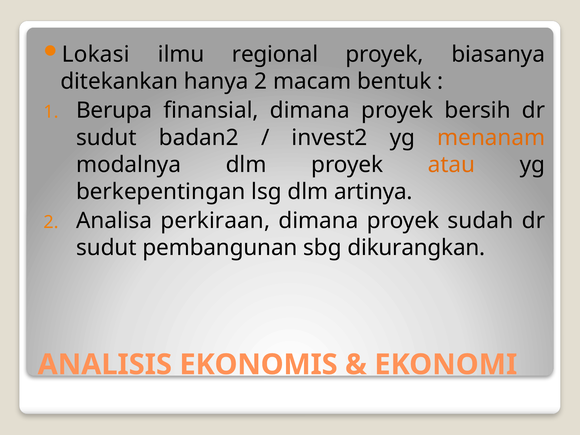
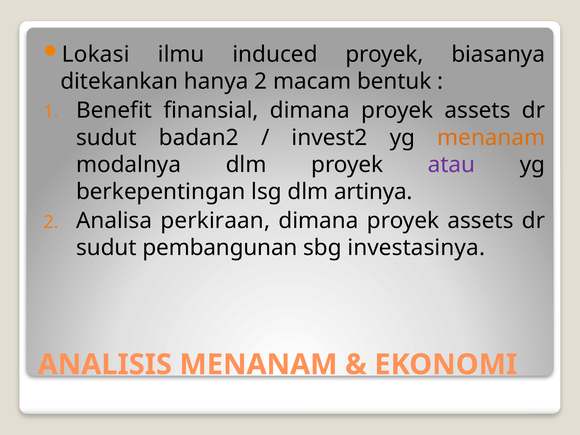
regional: regional -> induced
Berupa: Berupa -> Benefit
finansial dimana proyek bersih: bersih -> assets
atau colour: orange -> purple
sudah at (480, 221): sudah -> assets
dikurangkan: dikurangkan -> investasinya
ANALISIS EKONOMIS: EKONOMIS -> MENANAM
